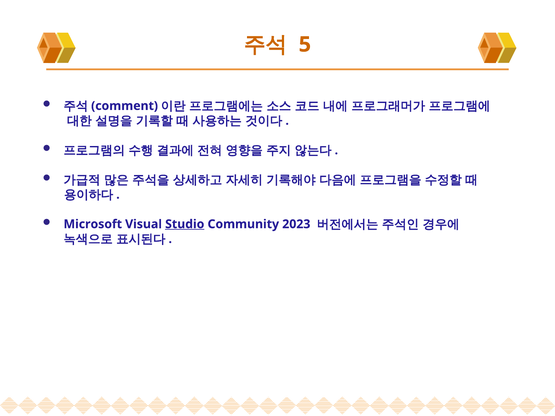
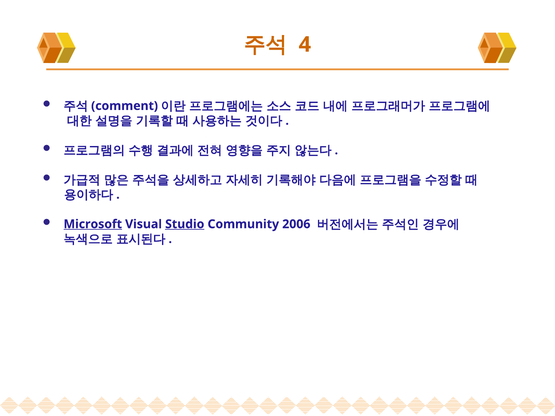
5: 5 -> 4
Microsoft underline: none -> present
2023: 2023 -> 2006
